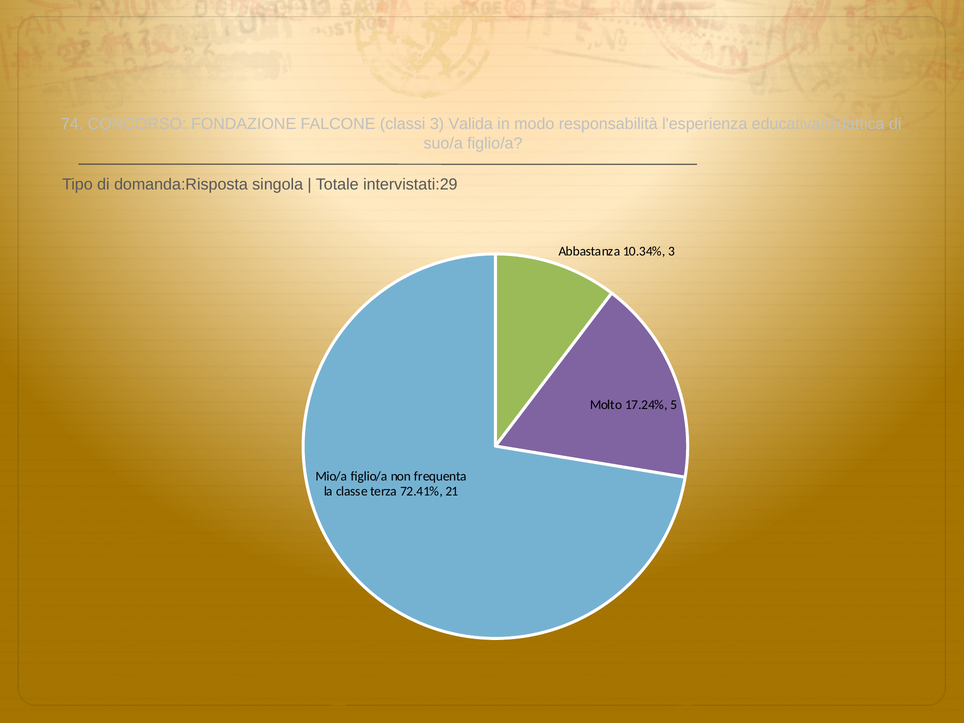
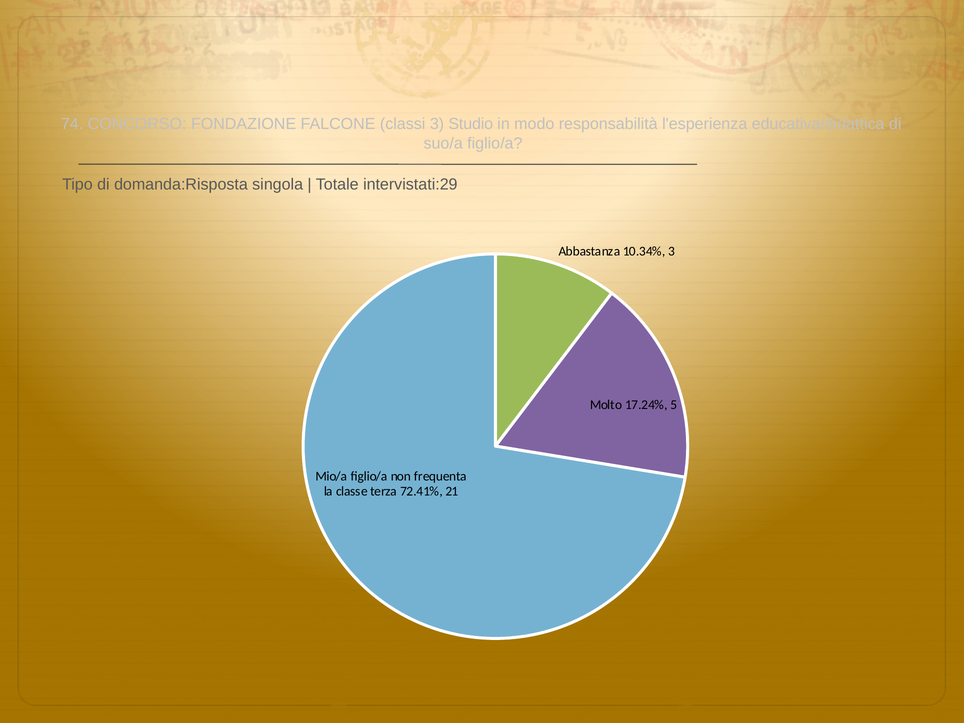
Valida: Valida -> Studio
